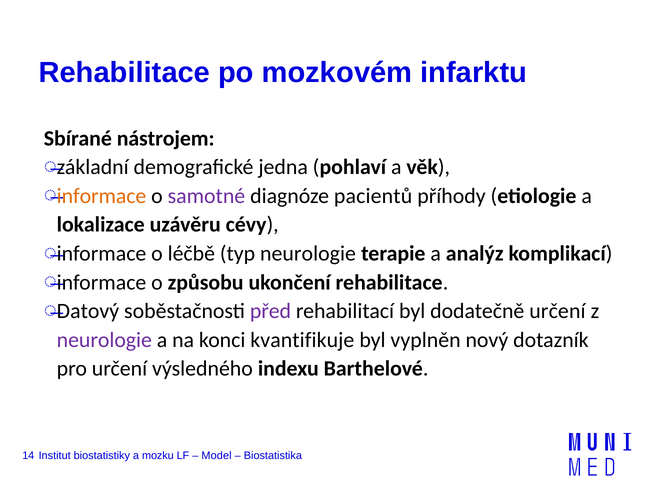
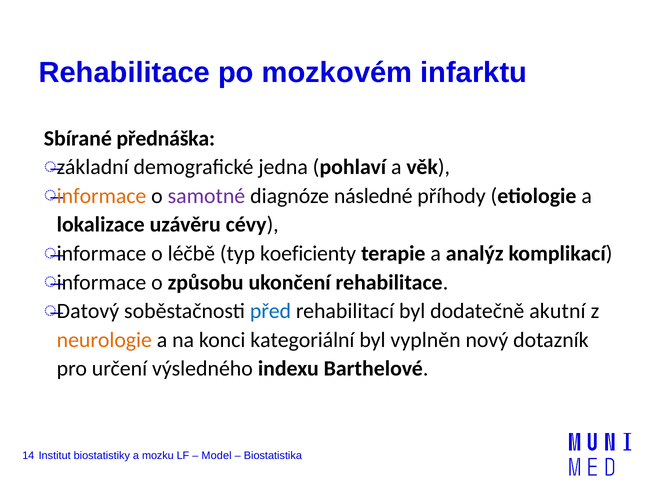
nástrojem: nástrojem -> přednáška
pacientů: pacientů -> následné
typ neurologie: neurologie -> koeficienty
před colour: purple -> blue
dodatečně určení: určení -> akutní
neurologie at (104, 340) colour: purple -> orange
kvantifikuje: kvantifikuje -> kategoriální
